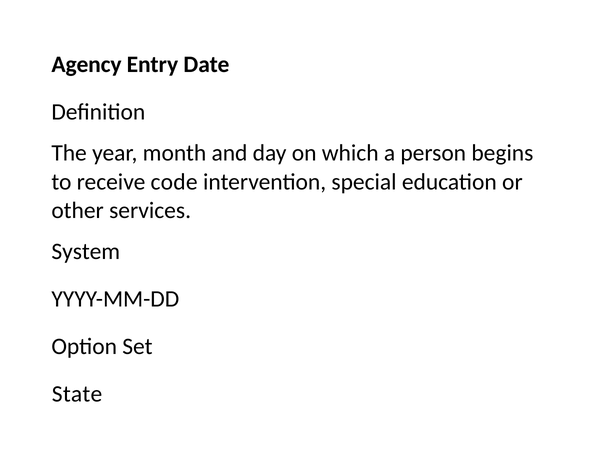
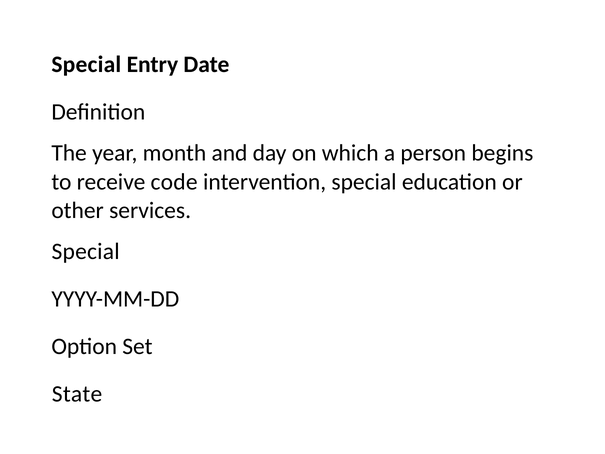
Agency at (86, 64): Agency -> Special
System at (86, 252): System -> Special
